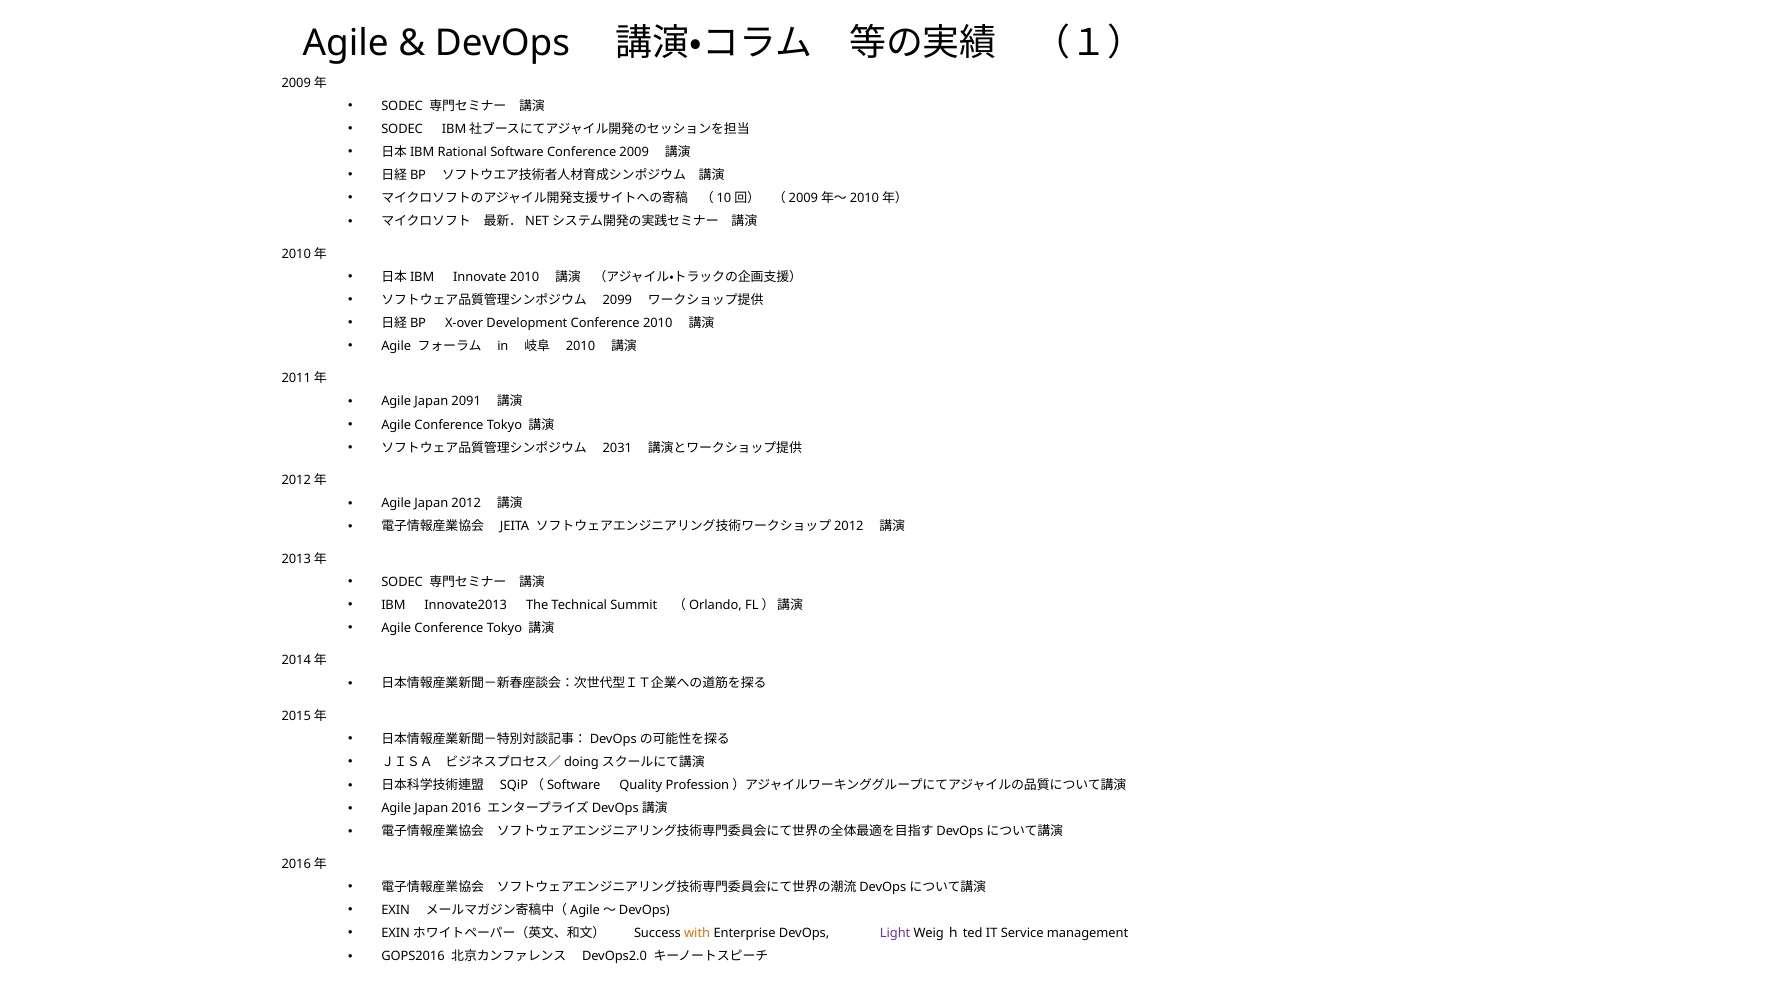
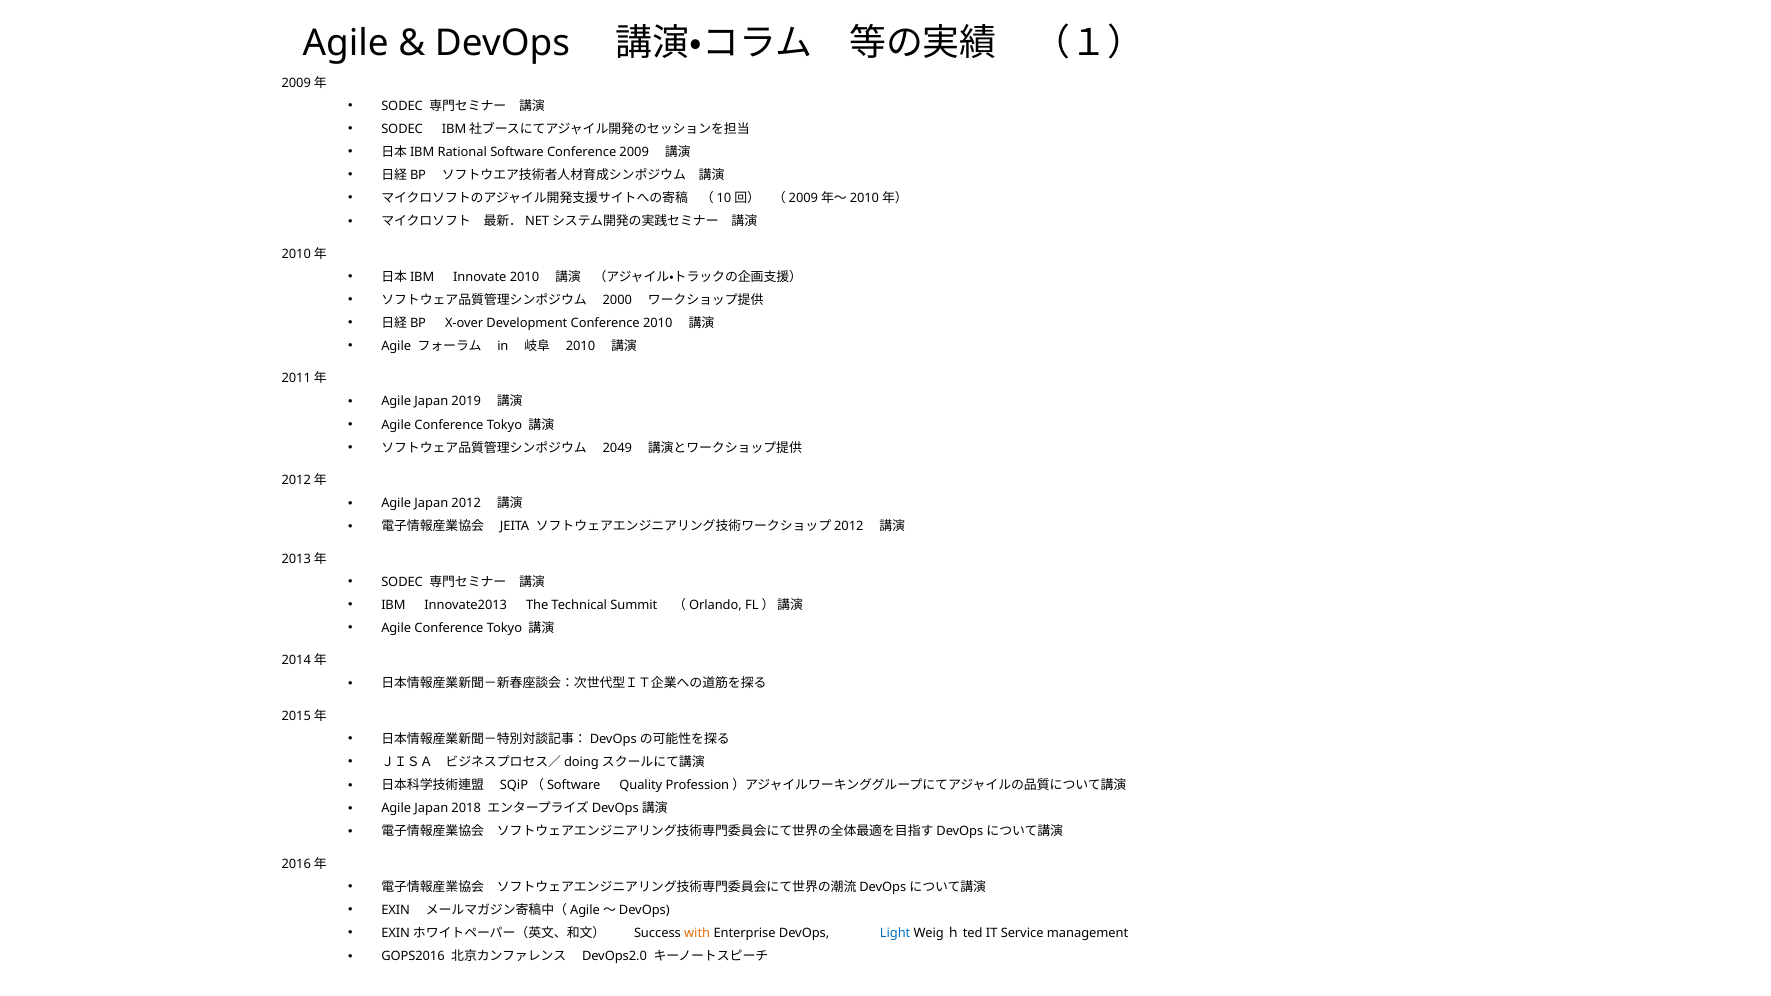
2099: 2099 -> 2000
2091: 2091 -> 2019
2031: 2031 -> 2049
2016: 2016 -> 2018
Light colour: purple -> blue
